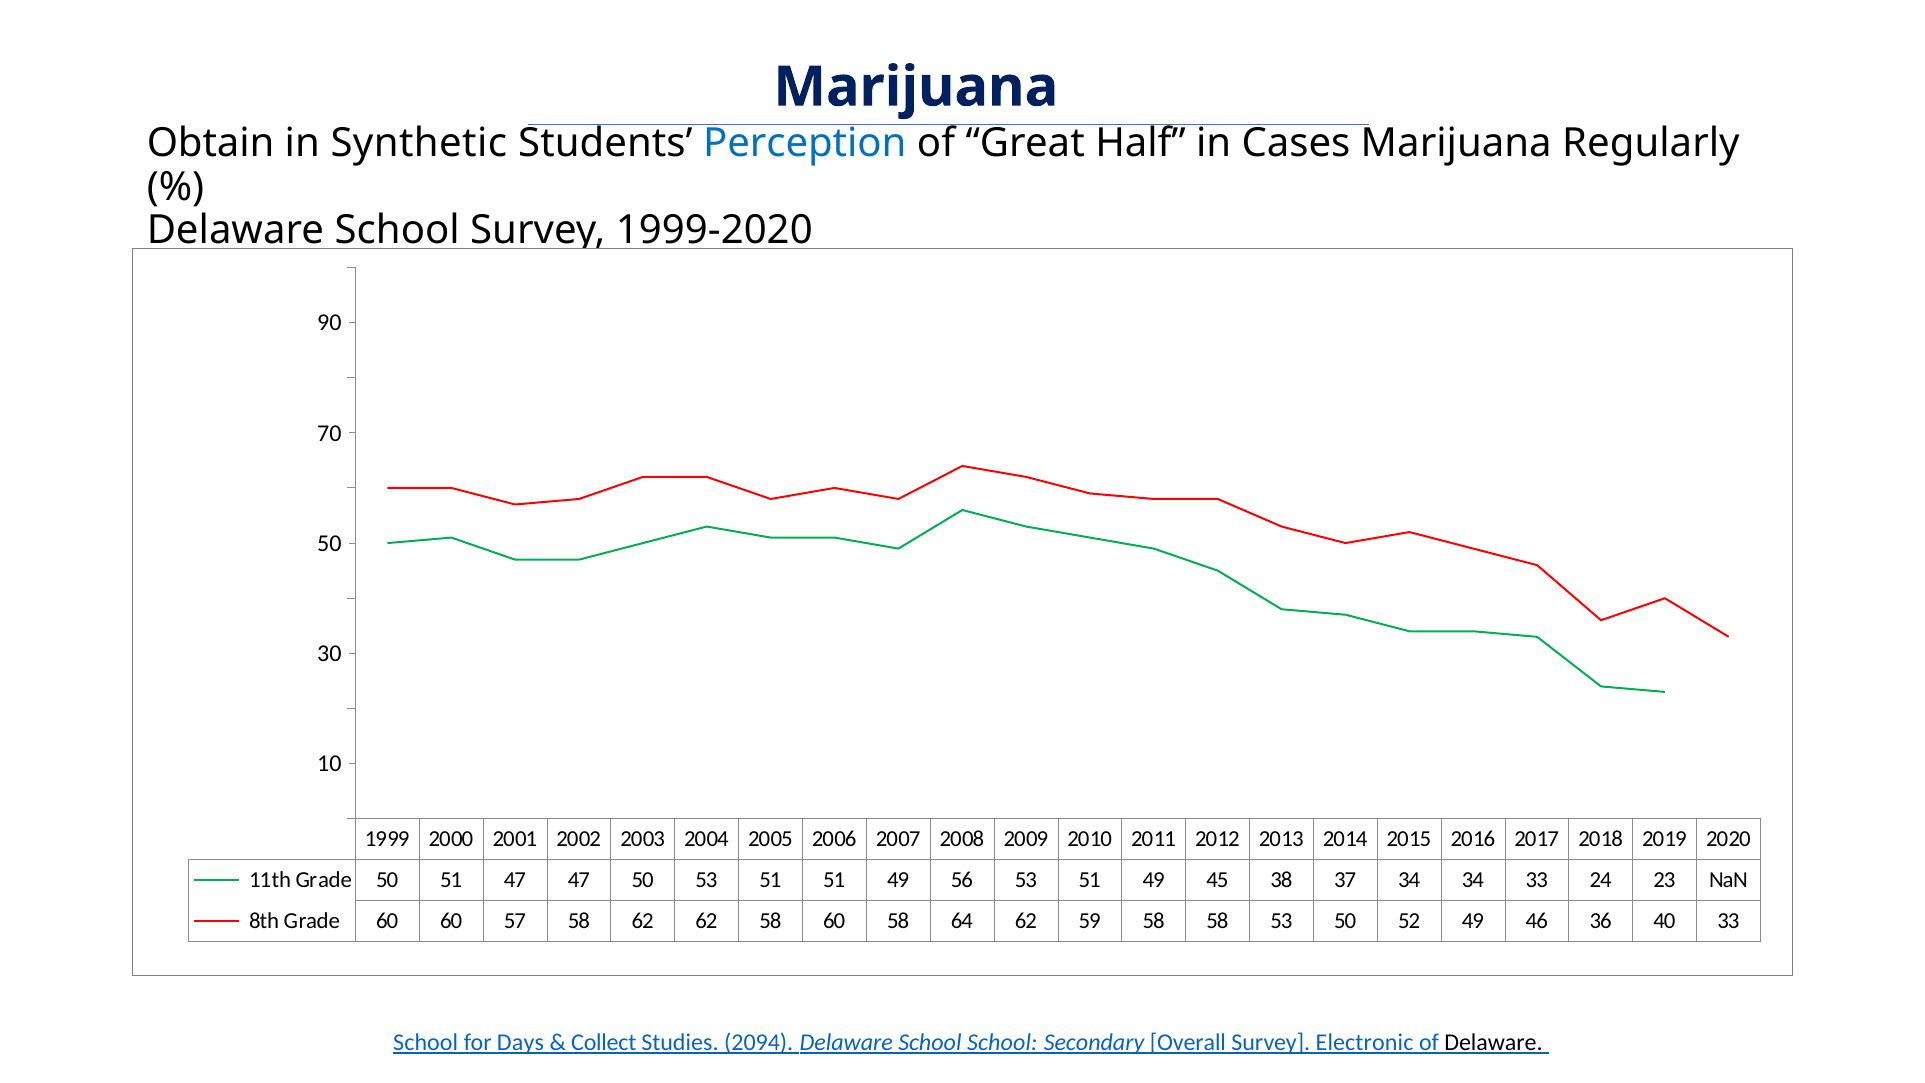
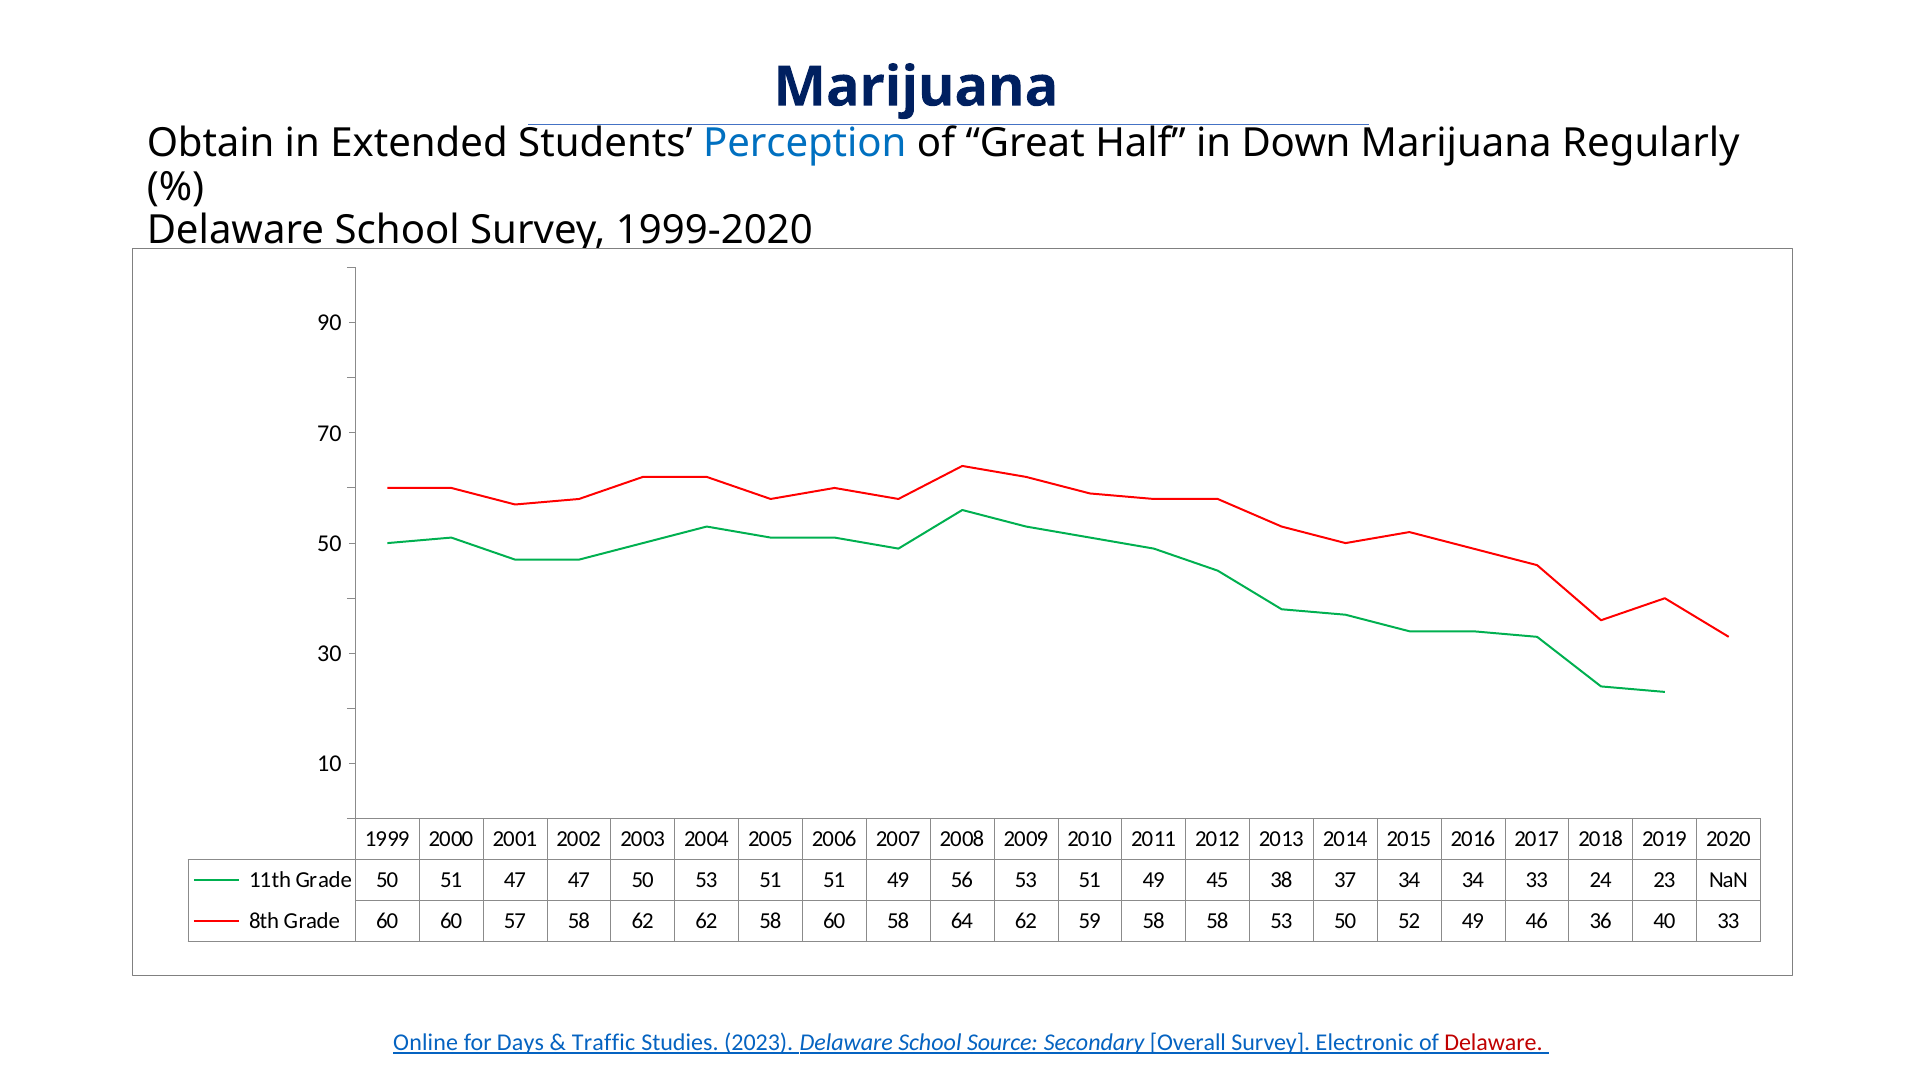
Synthetic: Synthetic -> Extended
Cases: Cases -> Down
School at (426, 1042): School -> Online
Collect: Collect -> Traffic
2094: 2094 -> 2023
School School: School -> Source
Delaware at (1494, 1042) colour: black -> red
